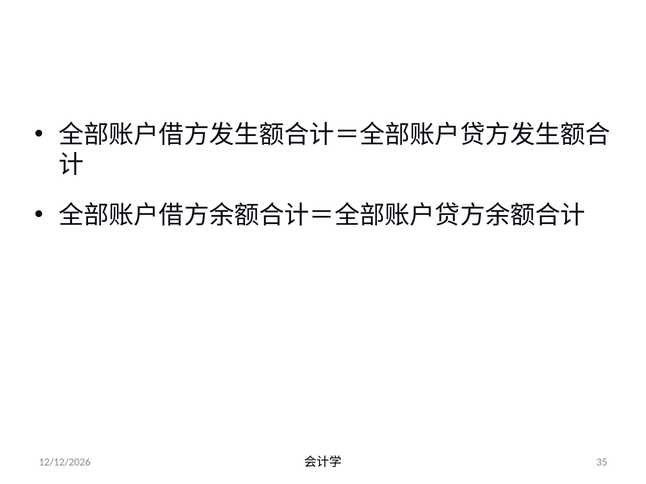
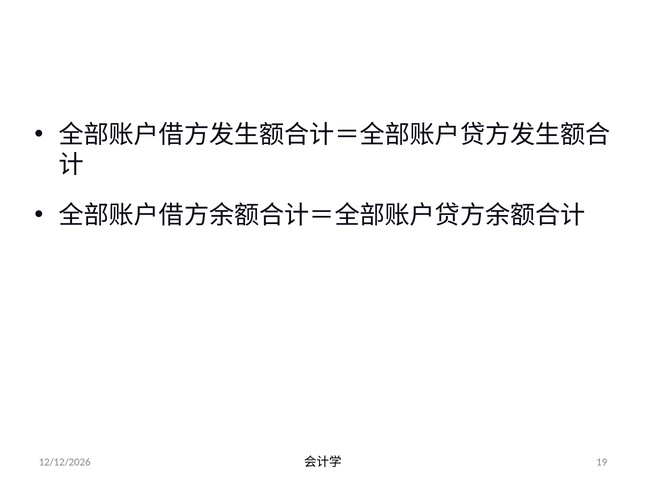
35: 35 -> 19
